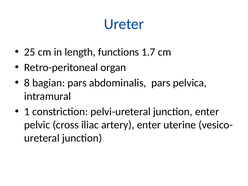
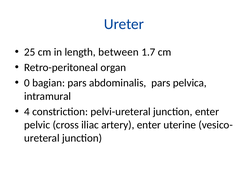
functions: functions -> between
8: 8 -> 0
1: 1 -> 4
